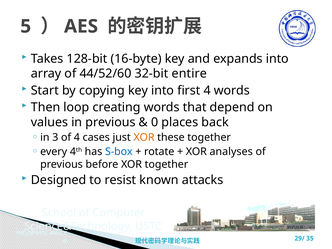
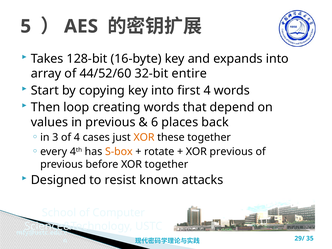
0: 0 -> 6
S-box colour: blue -> orange
XOR analyses: analyses -> previous
